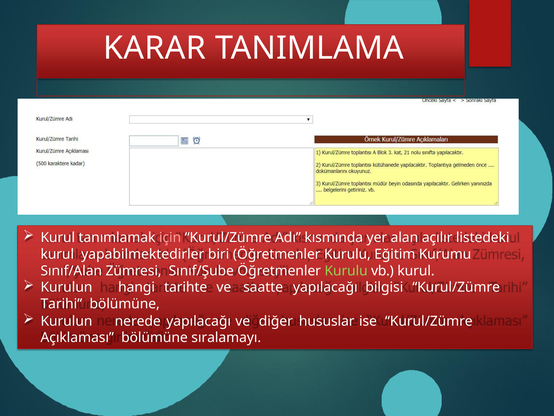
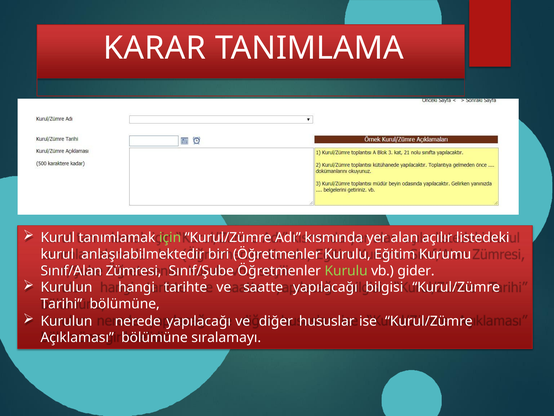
için colour: pink -> light green
yapabilmektedirler: yapabilmektedirler -> anlaşılabilmektedir
vb kurul: kurul -> gider
